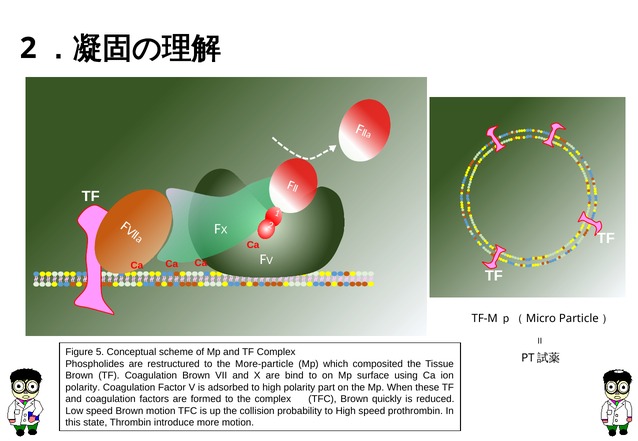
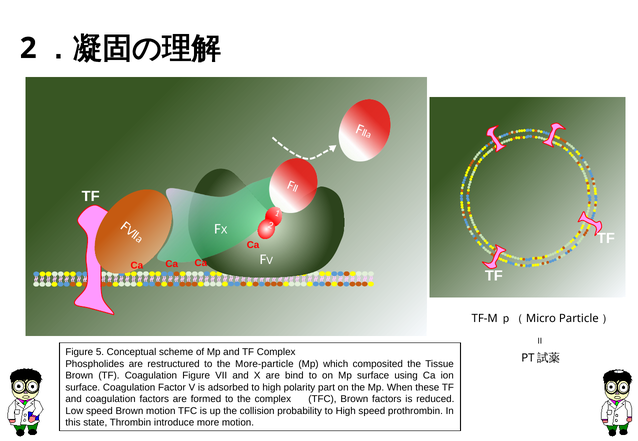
Coagulation Brown: Brown -> Figure
polarity at (83, 388): polarity -> surface
Brown quickly: quickly -> factors
